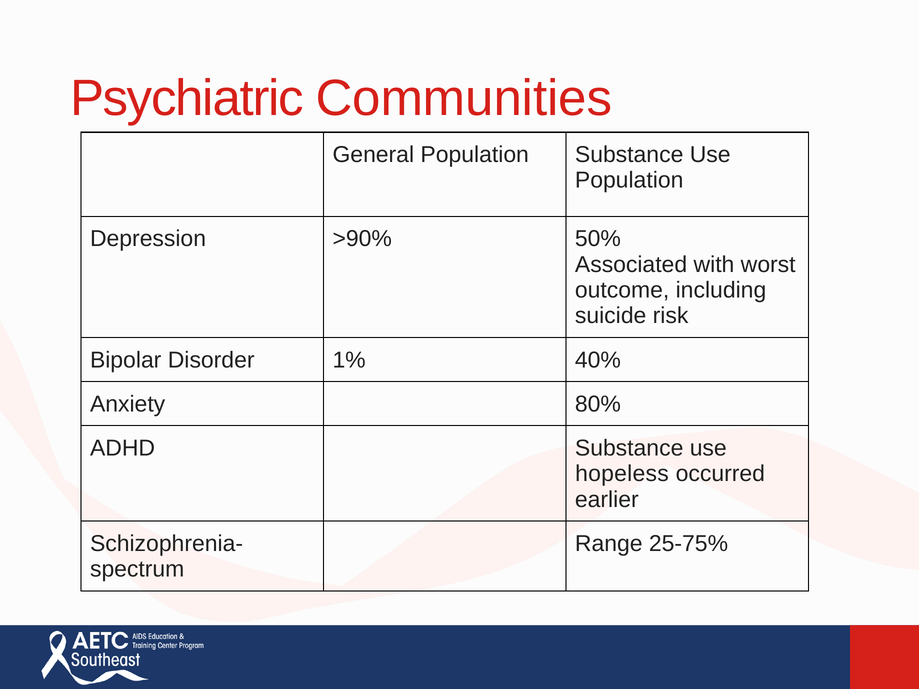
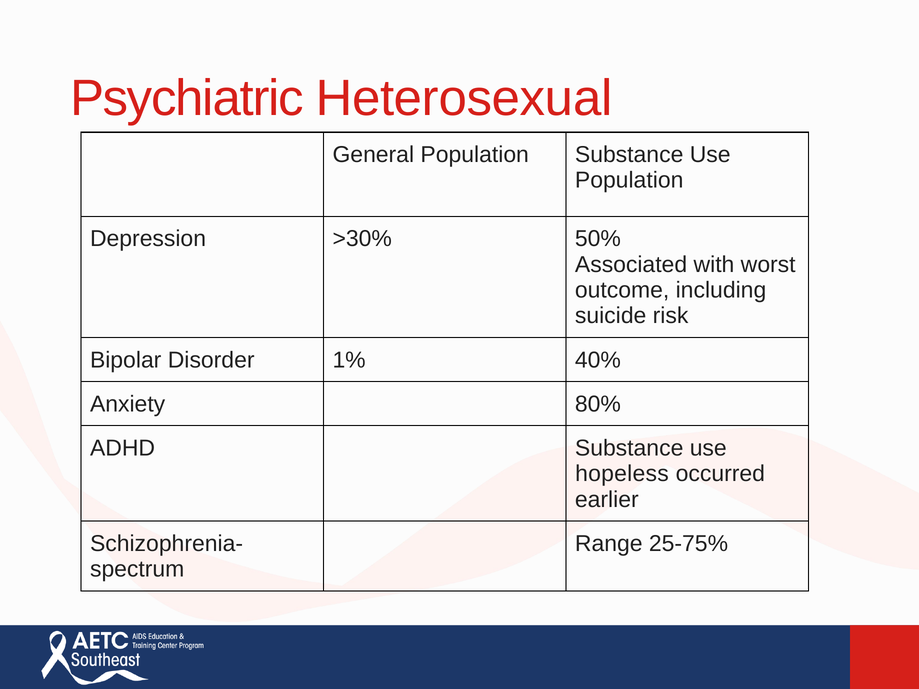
Communities: Communities -> Heterosexual
>90%: >90% -> >30%
